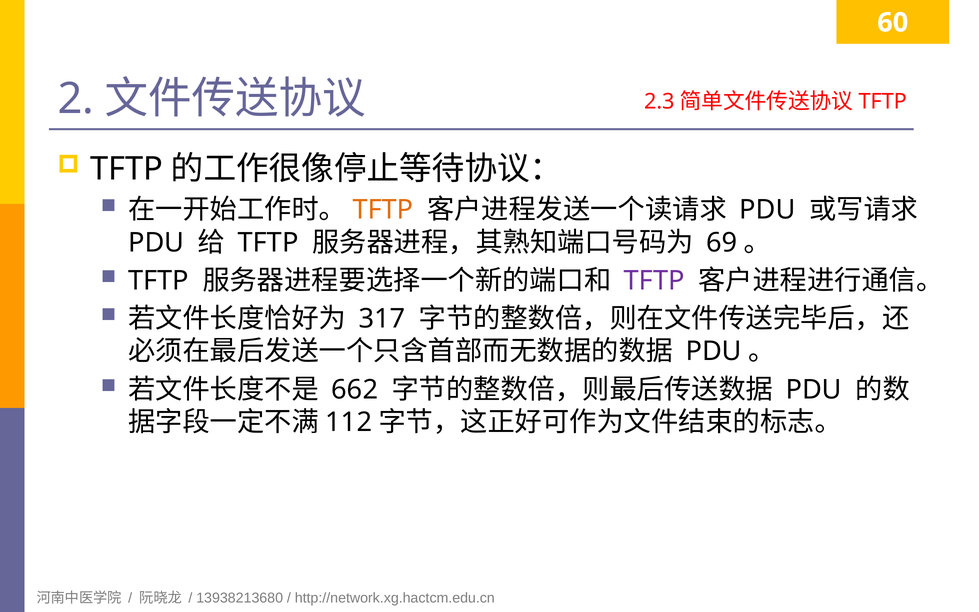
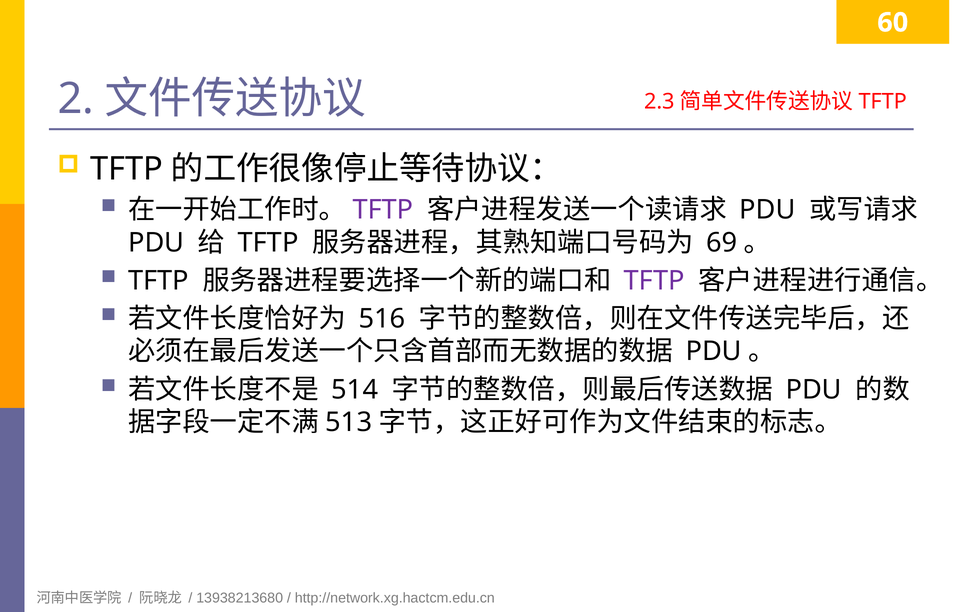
TFTP at (383, 210) colour: orange -> purple
317: 317 -> 516
662: 662 -> 514
112: 112 -> 513
